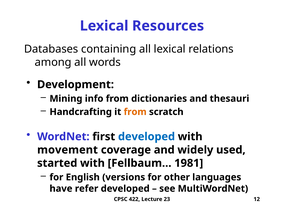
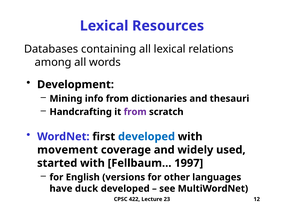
from at (135, 112) colour: orange -> purple
1981: 1981 -> 1997
refer: refer -> duck
